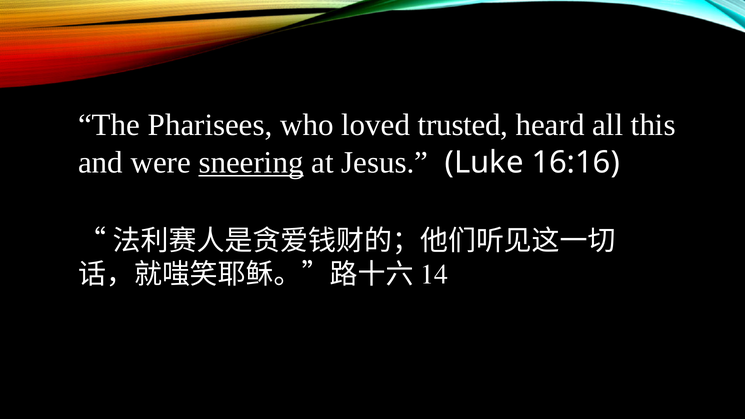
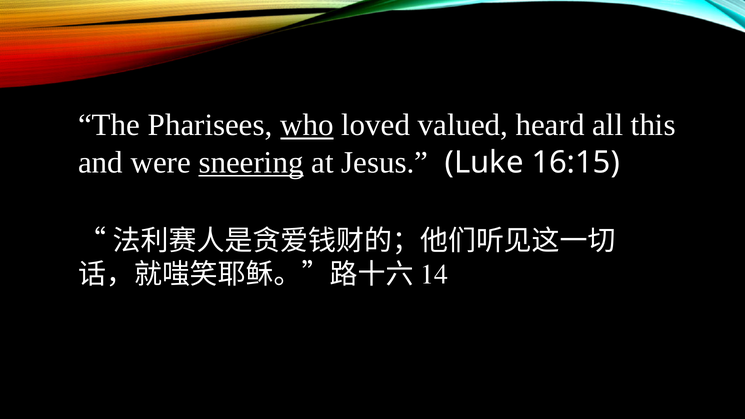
who underline: none -> present
trusted: trusted -> valued
16:16: 16:16 -> 16:15
